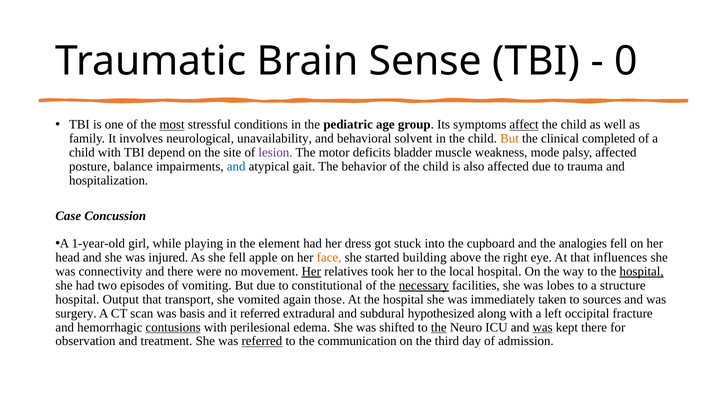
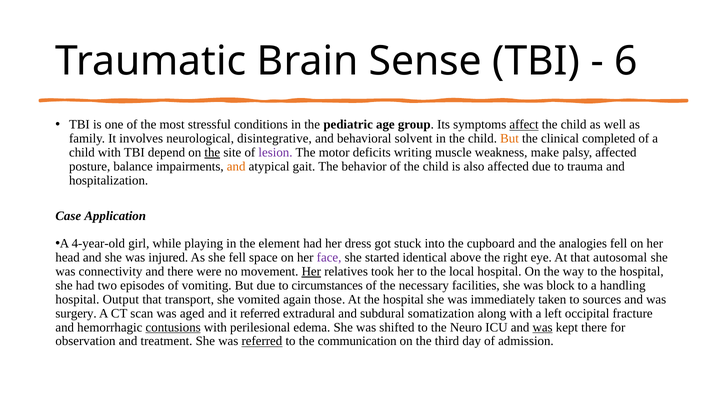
0: 0 -> 6
most underline: present -> none
unavailability: unavailability -> disintegrative
the at (212, 153) underline: none -> present
bladder: bladder -> writing
mode: mode -> make
and at (236, 166) colour: blue -> orange
Concussion: Concussion -> Application
1-year-old: 1-year-old -> 4-year-old
apple: apple -> space
face colour: orange -> purple
building: building -> identical
influences: influences -> autosomal
hospital at (642, 272) underline: present -> none
constitutional: constitutional -> circumstances
necessary underline: present -> none
lobes: lobes -> block
structure: structure -> handling
basis: basis -> aged
hypothesized: hypothesized -> somatization
the at (439, 327) underline: present -> none
